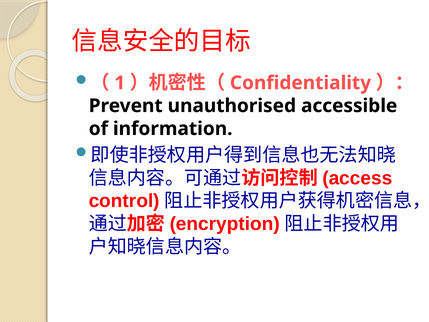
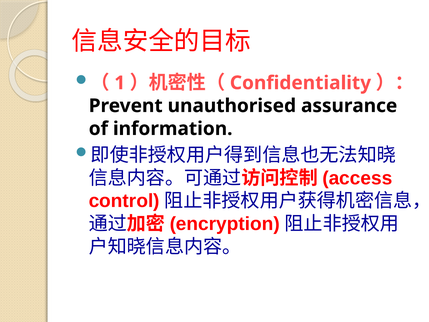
accessible: accessible -> assurance
